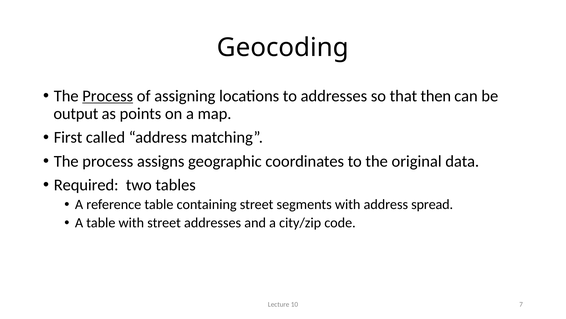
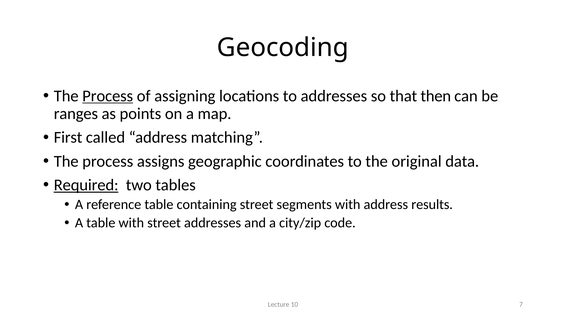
output: output -> ranges
Required underline: none -> present
spread: spread -> results
